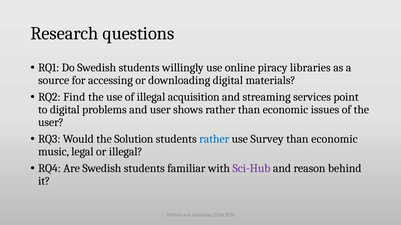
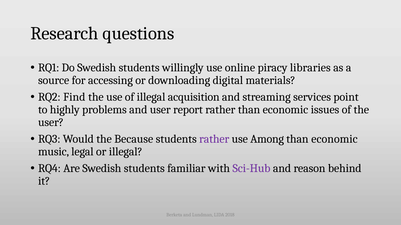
to digital: digital -> highly
shows: shows -> report
Solution: Solution -> Because
rather at (214, 139) colour: blue -> purple
Survey: Survey -> Among
